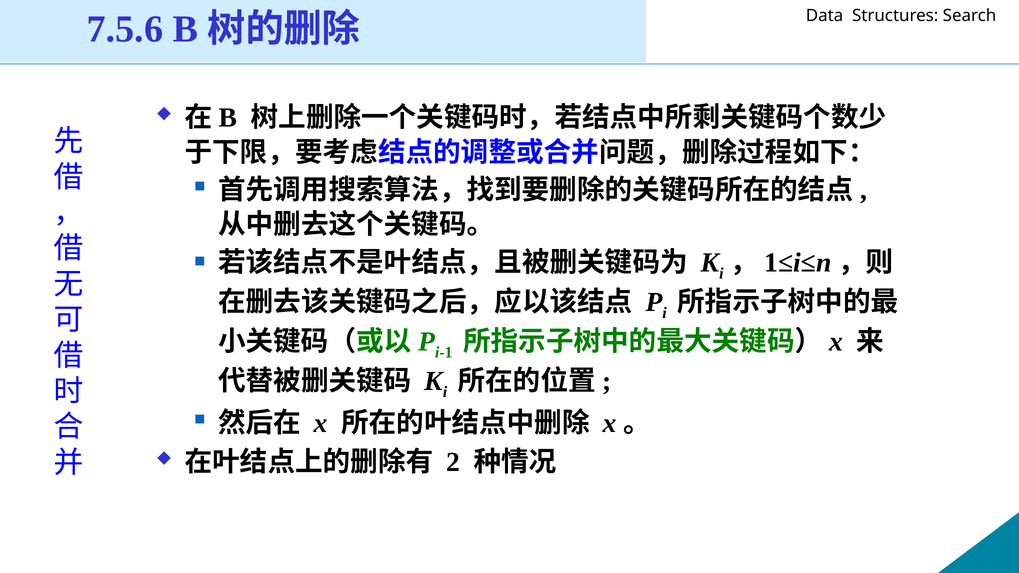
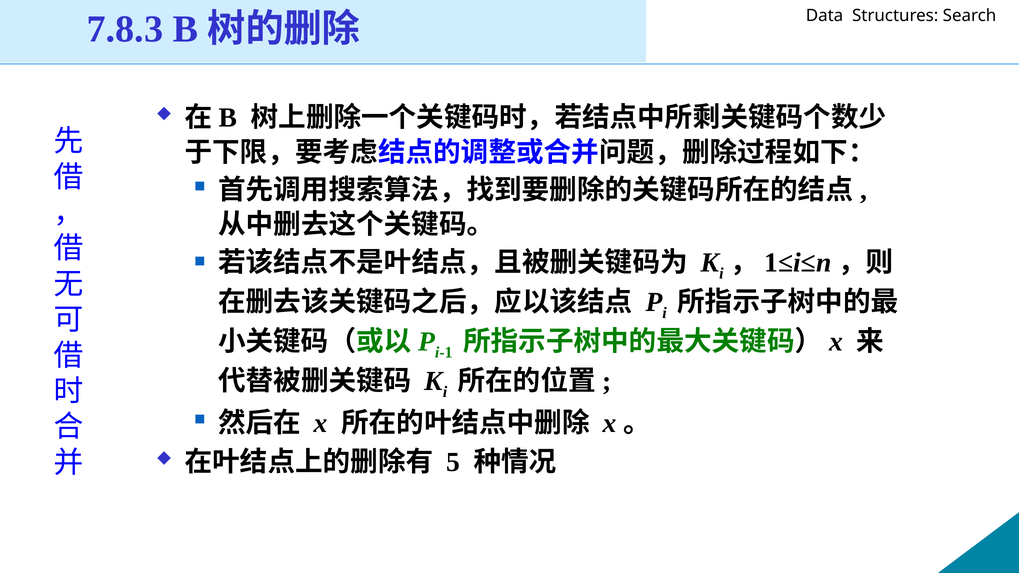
7.5.6: 7.5.6 -> 7.8.3
2: 2 -> 5
